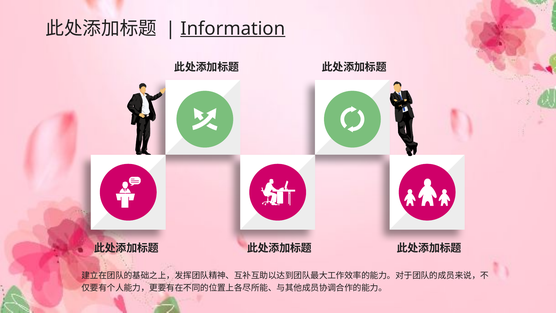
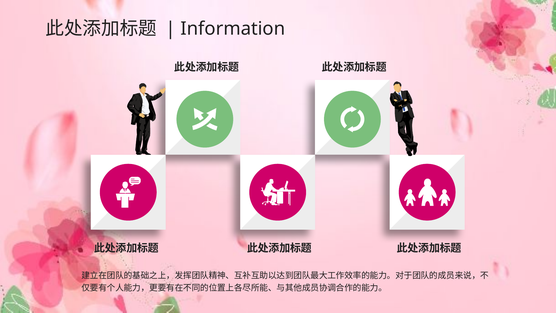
Information underline: present -> none
